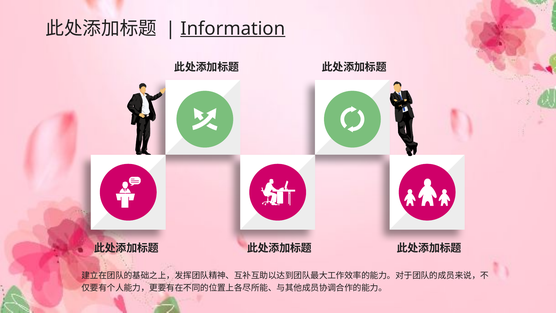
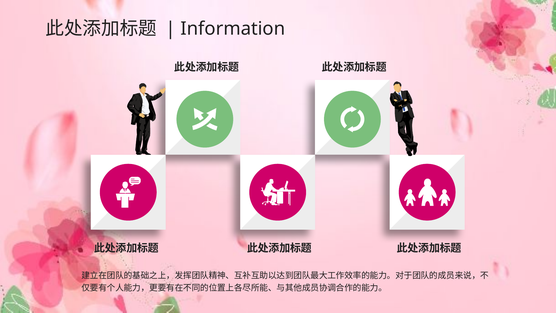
Information underline: present -> none
